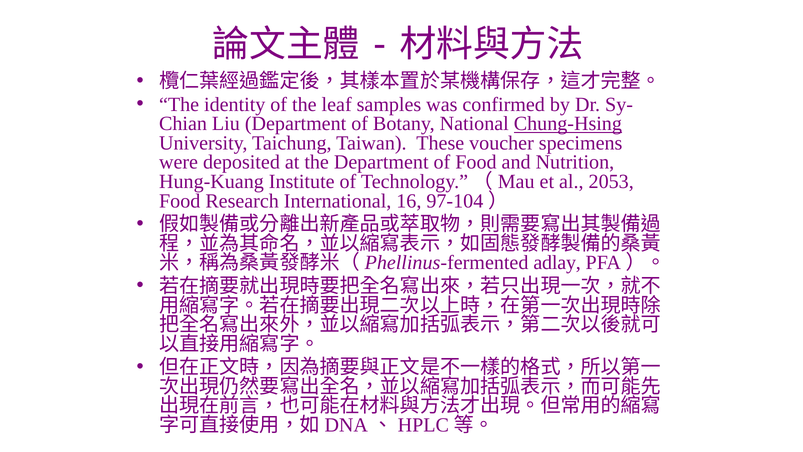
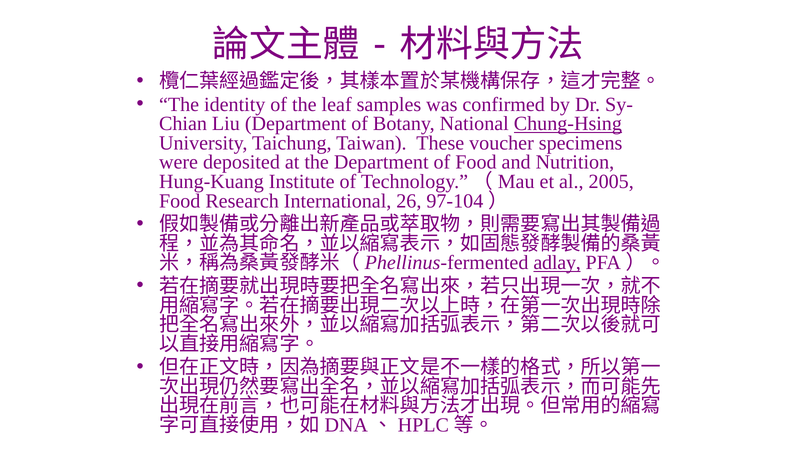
2053: 2053 -> 2005
16: 16 -> 26
adlay underline: none -> present
